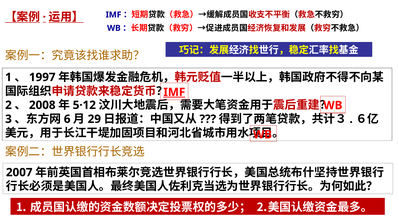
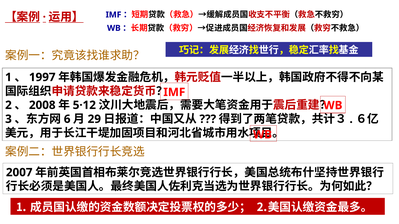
IMF at (174, 92) underline: present -> none
